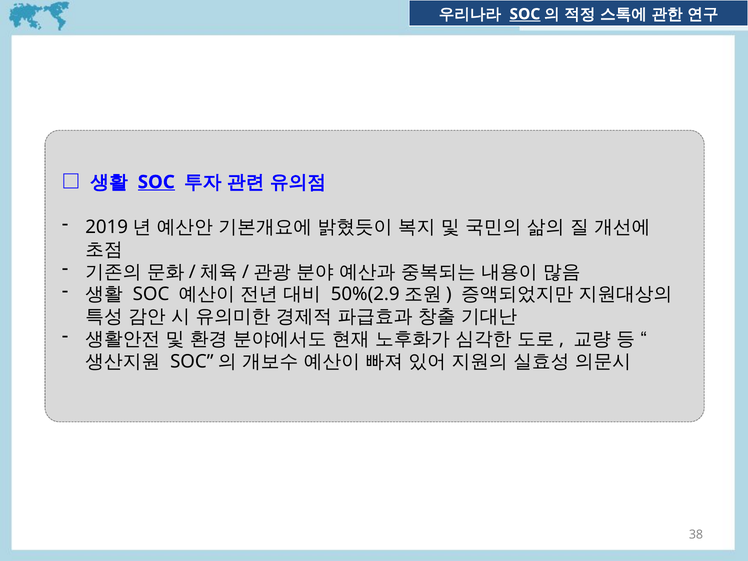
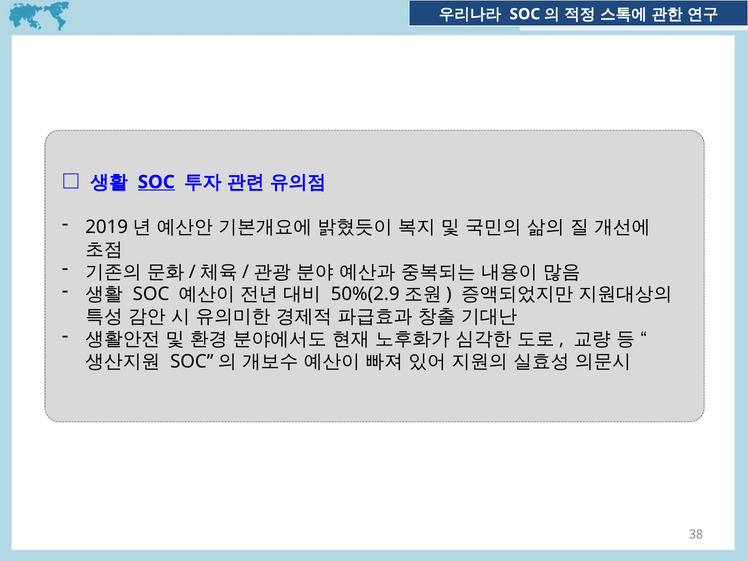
SOC at (525, 14) underline: present -> none
